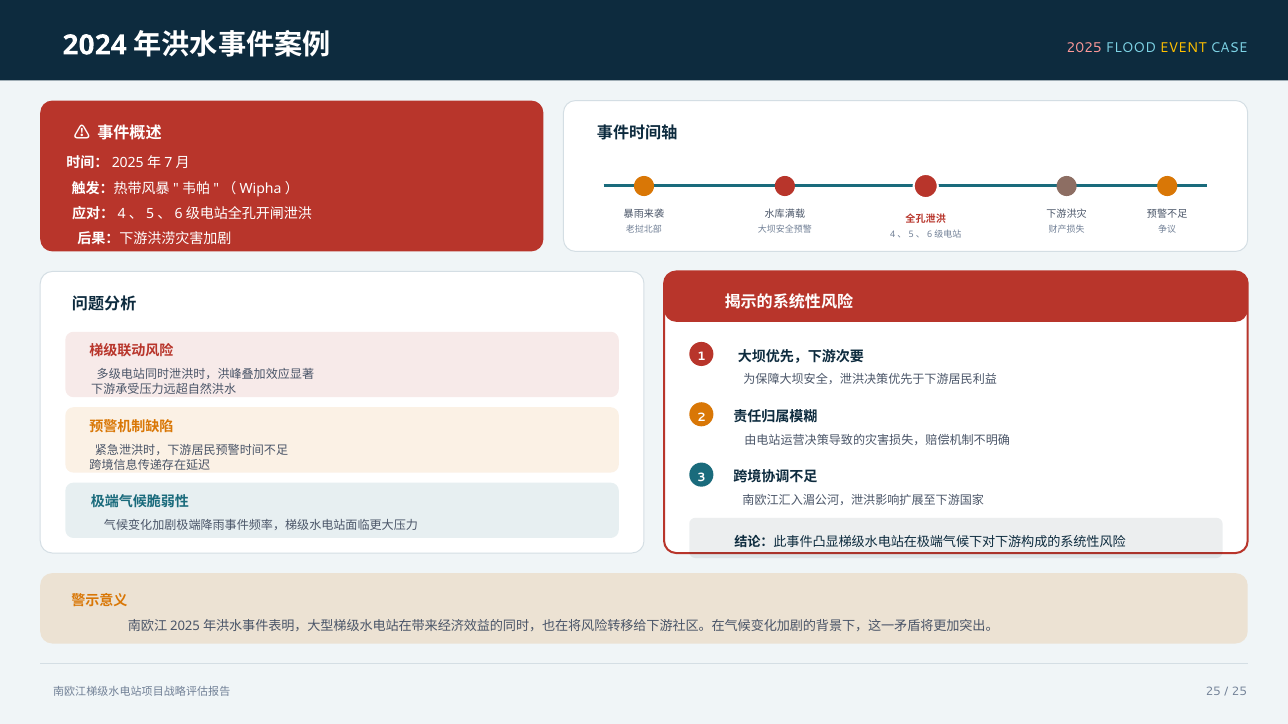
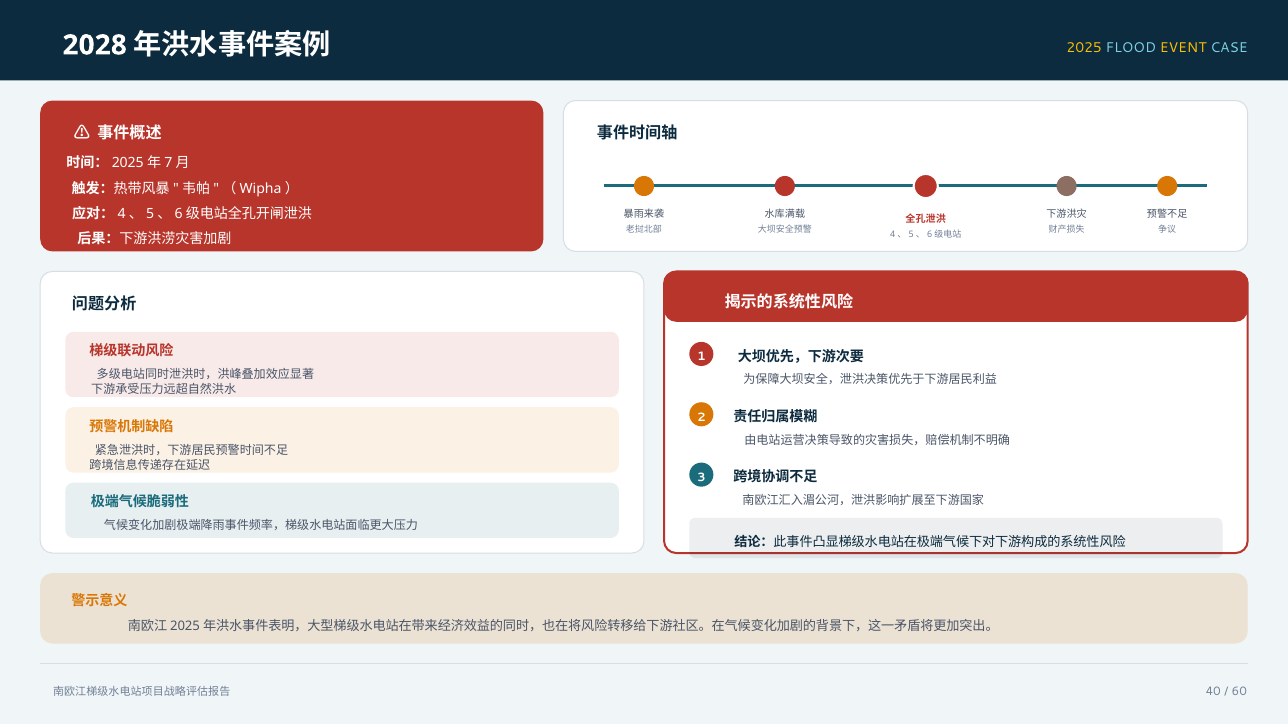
2024: 2024 -> 2028
2025 colour: pink -> yellow
25 at (1213, 692): 25 -> 40
25 at (1239, 692): 25 -> 60
